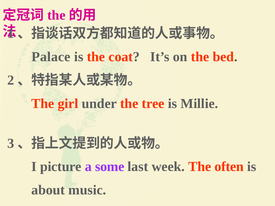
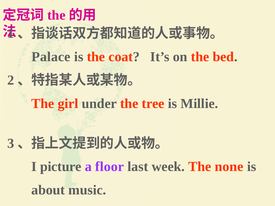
some: some -> floor
often: often -> none
